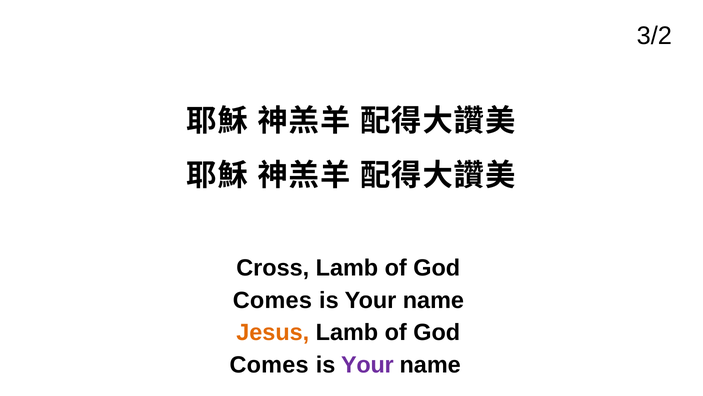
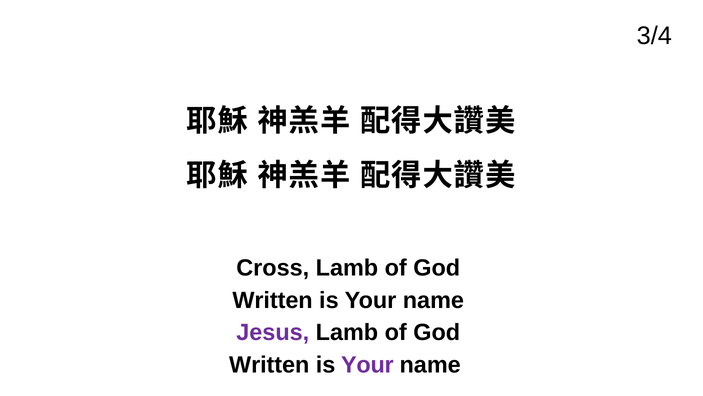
3/2: 3/2 -> 3/4
Comes at (272, 300): Comes -> Written
Jesus colour: orange -> purple
Comes at (269, 365): Comes -> Written
